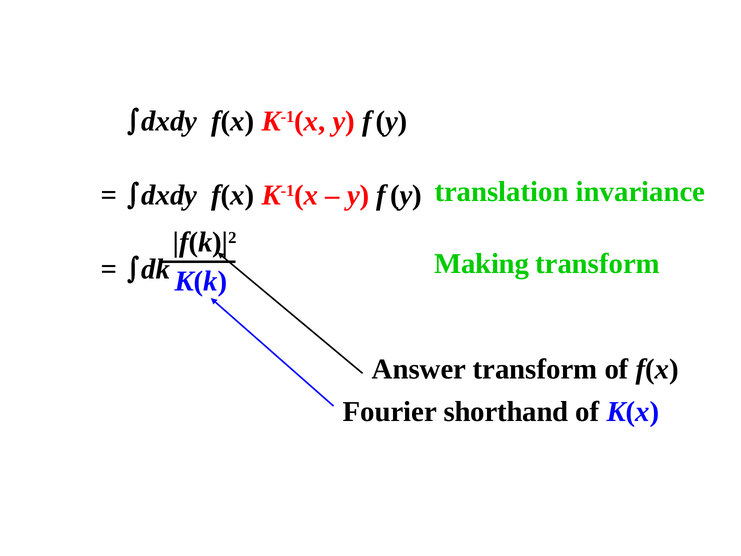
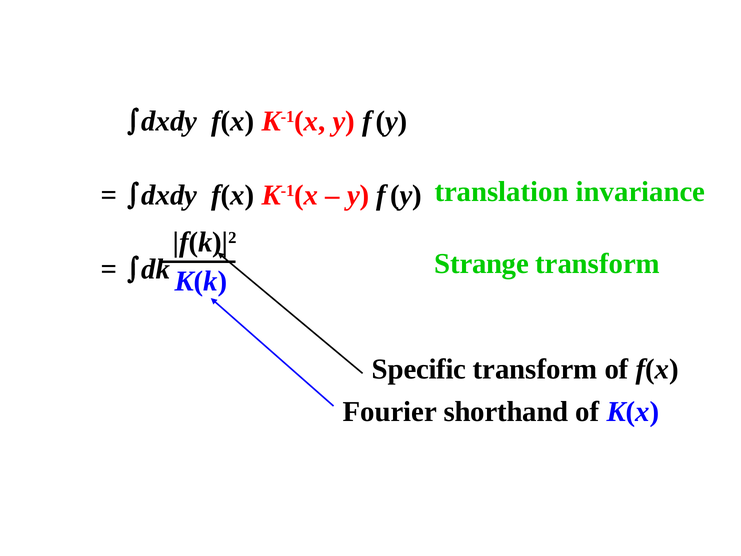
Making: Making -> Strange
Answer: Answer -> Specific
